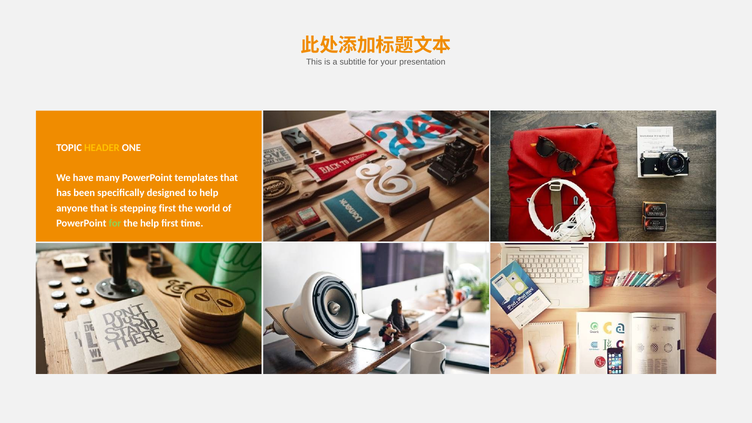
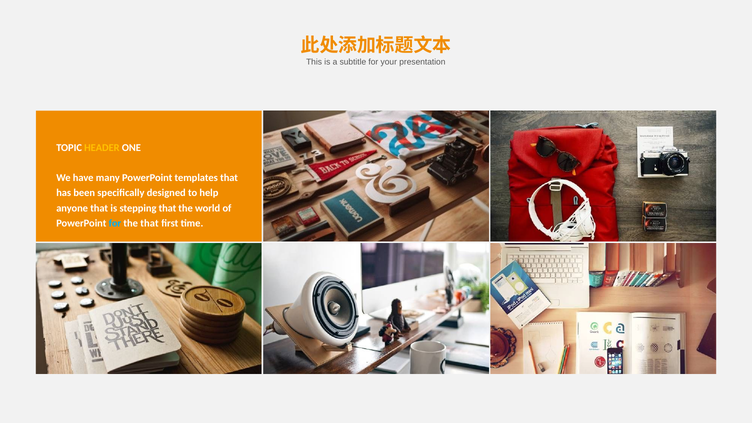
stepping first: first -> that
for at (115, 223) colour: light green -> light blue
the help: help -> that
